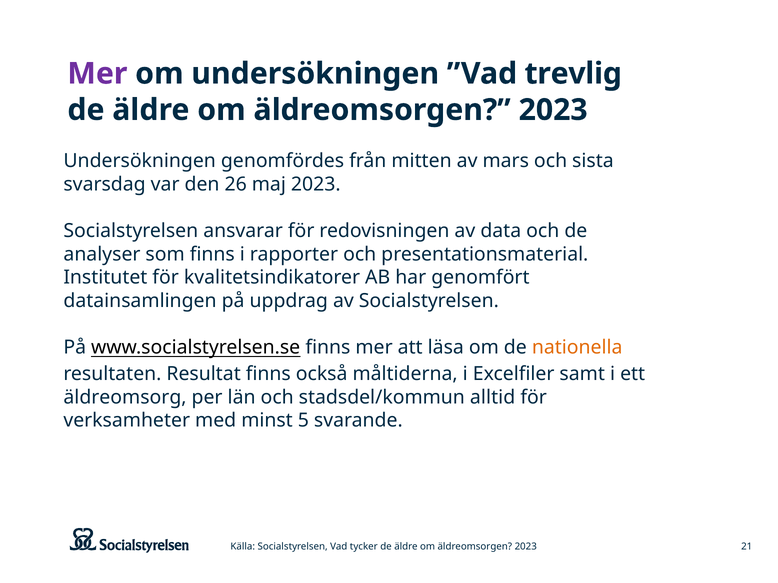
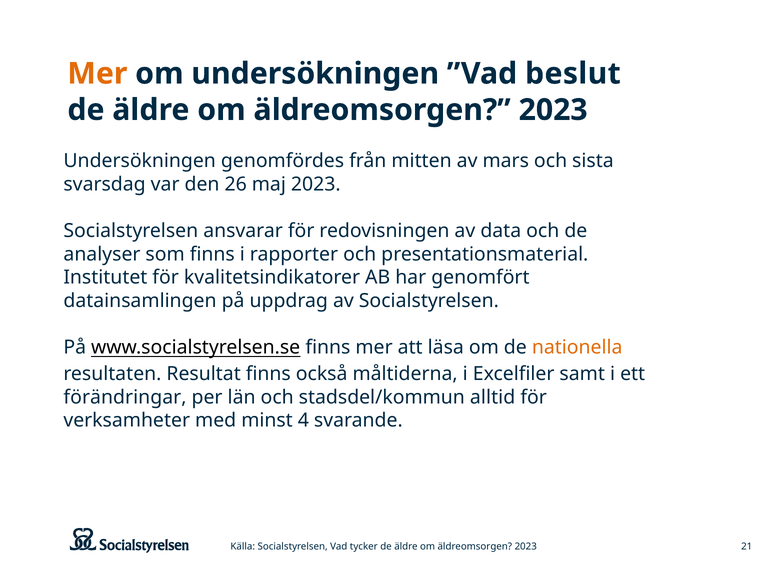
Mer at (97, 74) colour: purple -> orange
trevlig: trevlig -> beslut
äldreomsorg: äldreomsorg -> förändringar
5: 5 -> 4
